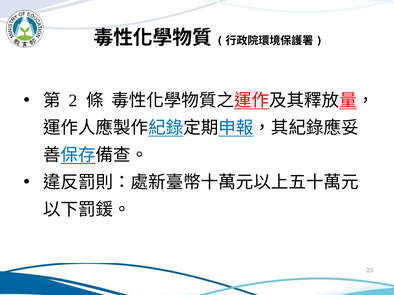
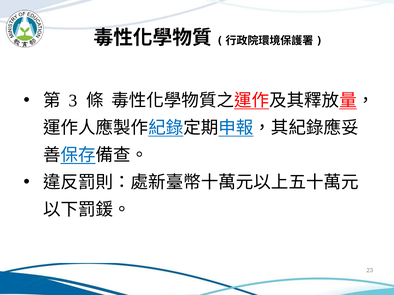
2: 2 -> 3
